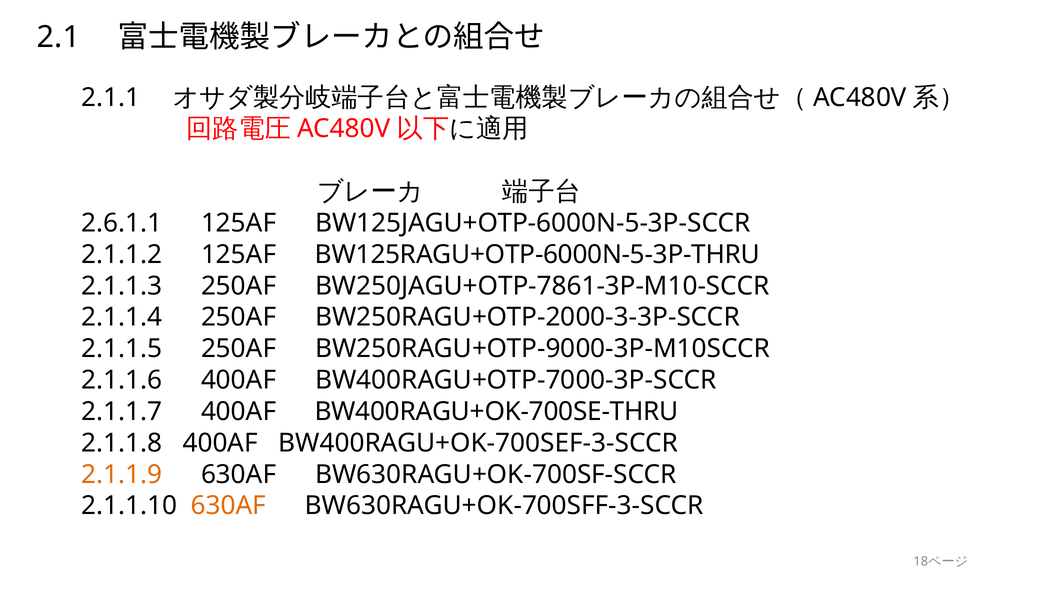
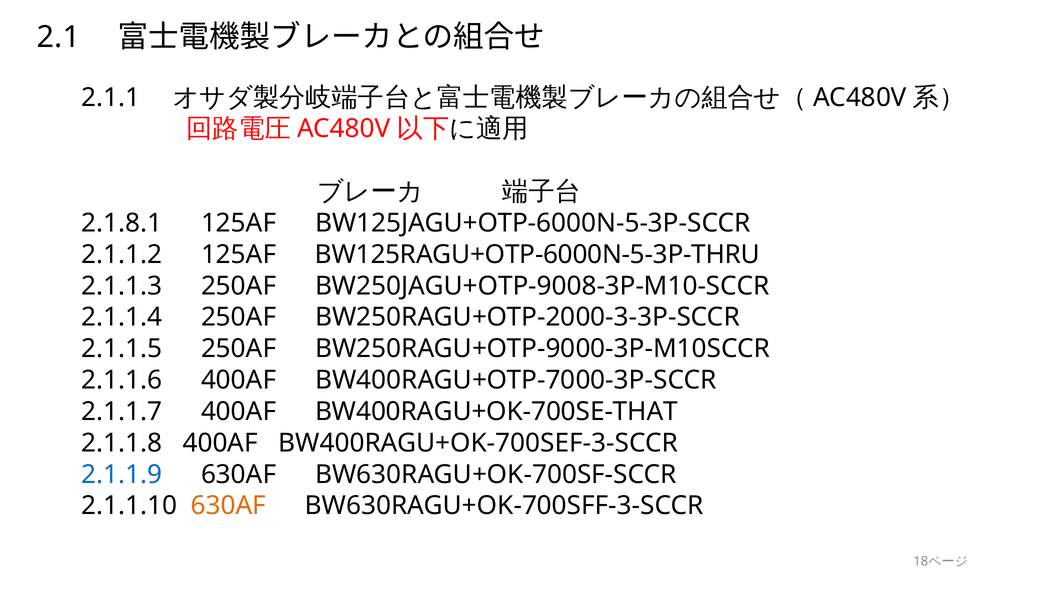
2.6.1.1: 2.6.1.1 -> 2.1.8.1
BW250JAGU+OTP-7861-3P-M10-SCCR: BW250JAGU+OTP-7861-3P-M10-SCCR -> BW250JAGU+OTP-9008-3P-M10-SCCR
BW400RAGU+OK-700SE-THRU: BW400RAGU+OK-700SE-THRU -> BW400RAGU+OK-700SE-THAT
2.1.1.9 colour: orange -> blue
